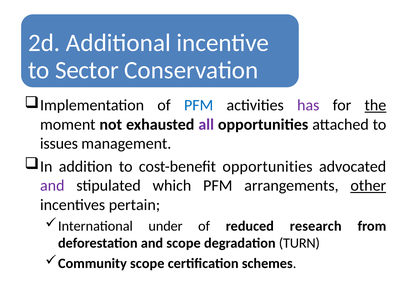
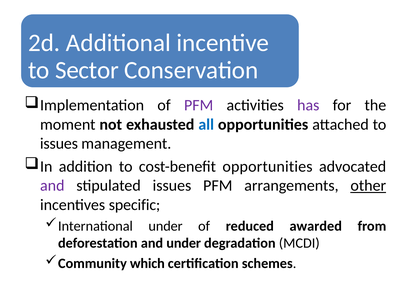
PFM at (199, 105) colour: blue -> purple
the underline: present -> none
all colour: purple -> blue
stipulated which: which -> issues
pertain: pertain -> specific
research: research -> awarded
and scope: scope -> under
TURN: TURN -> MCDI
Community scope: scope -> which
